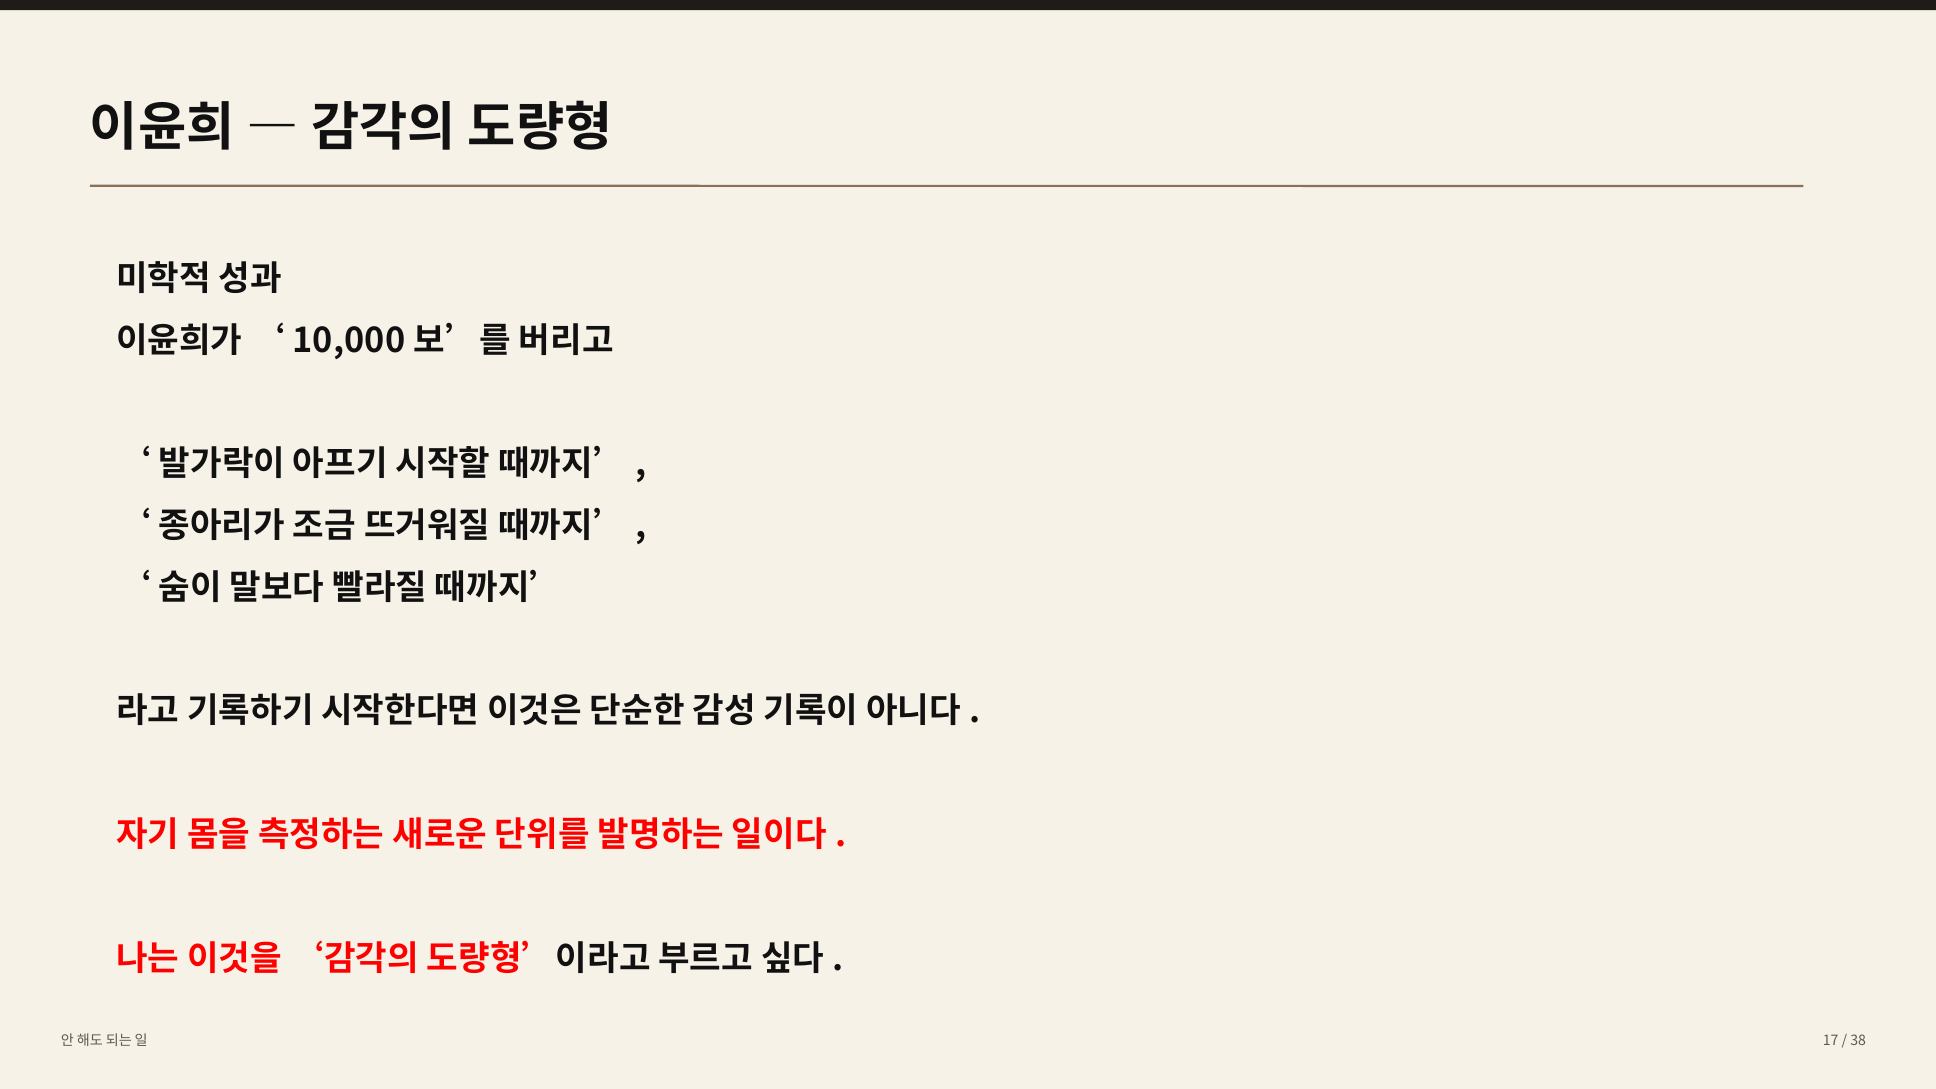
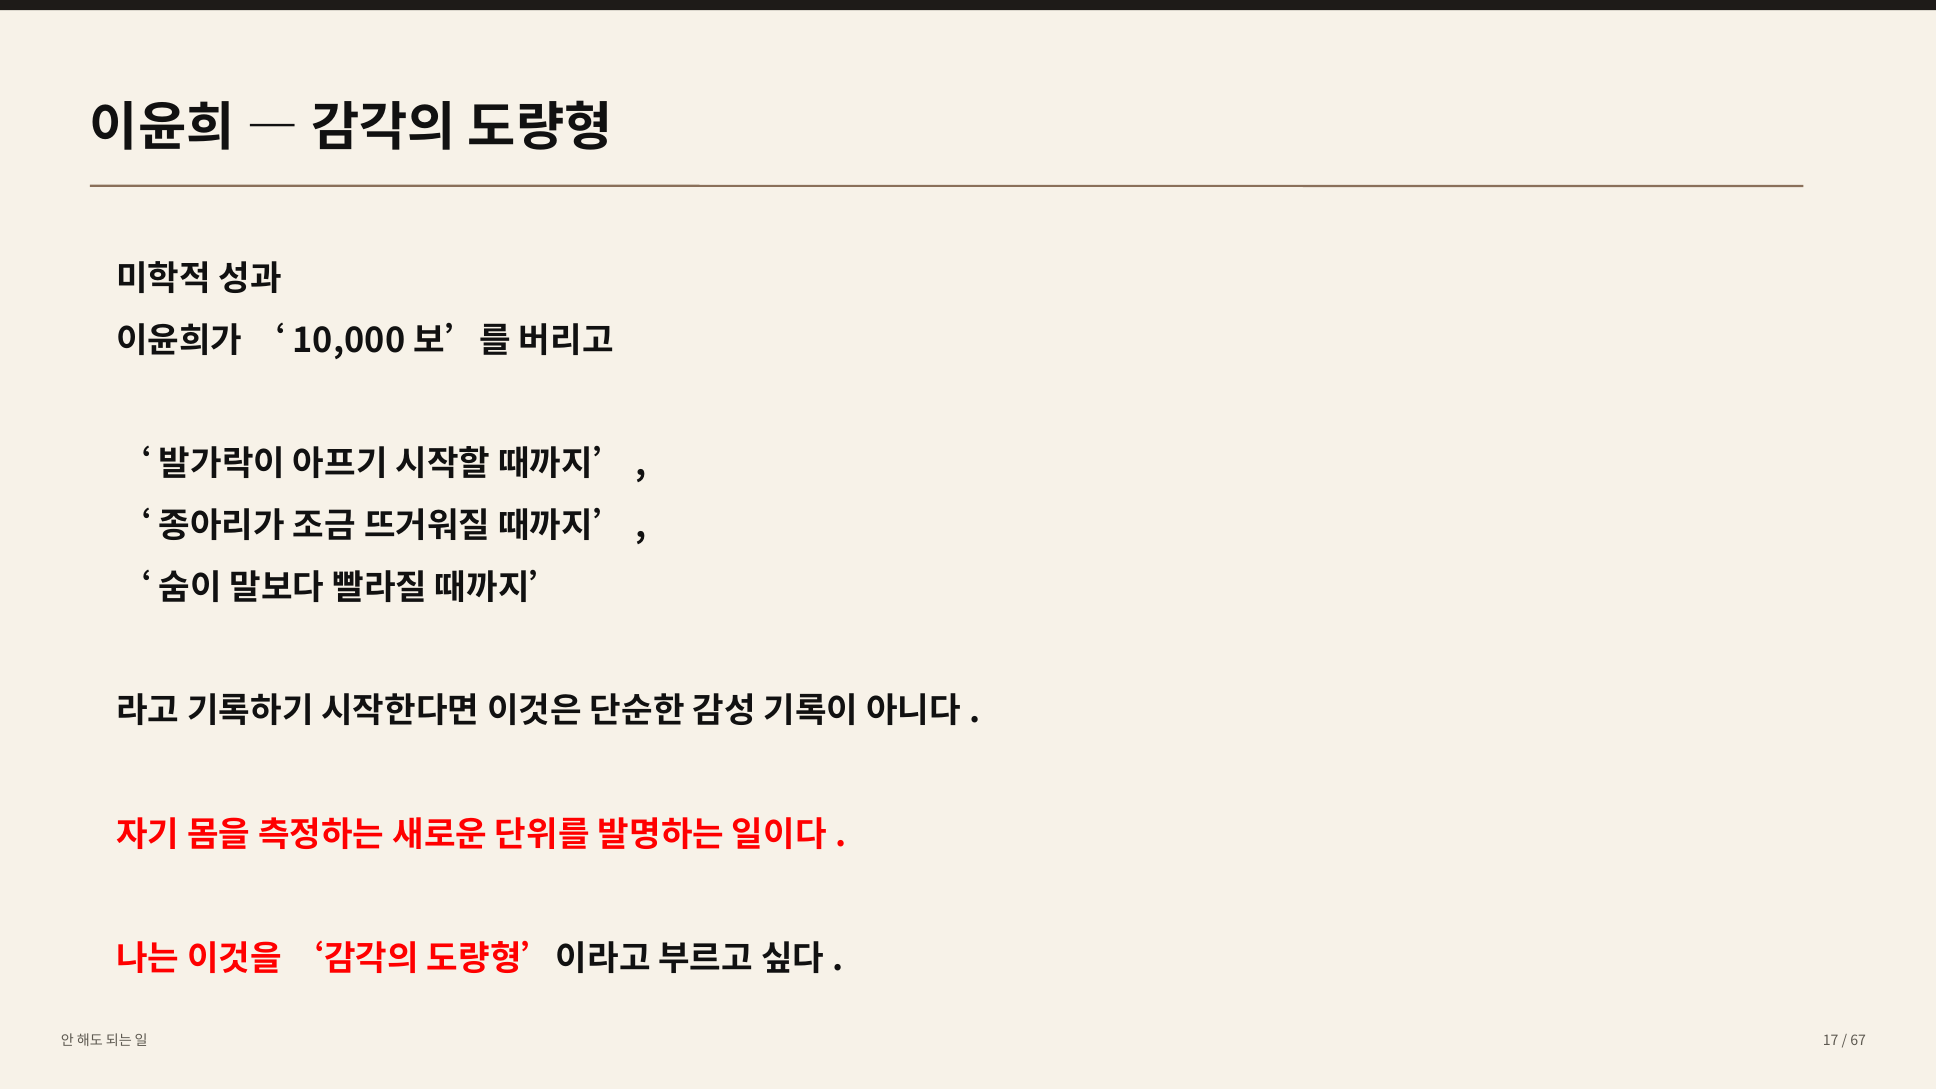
38: 38 -> 67
